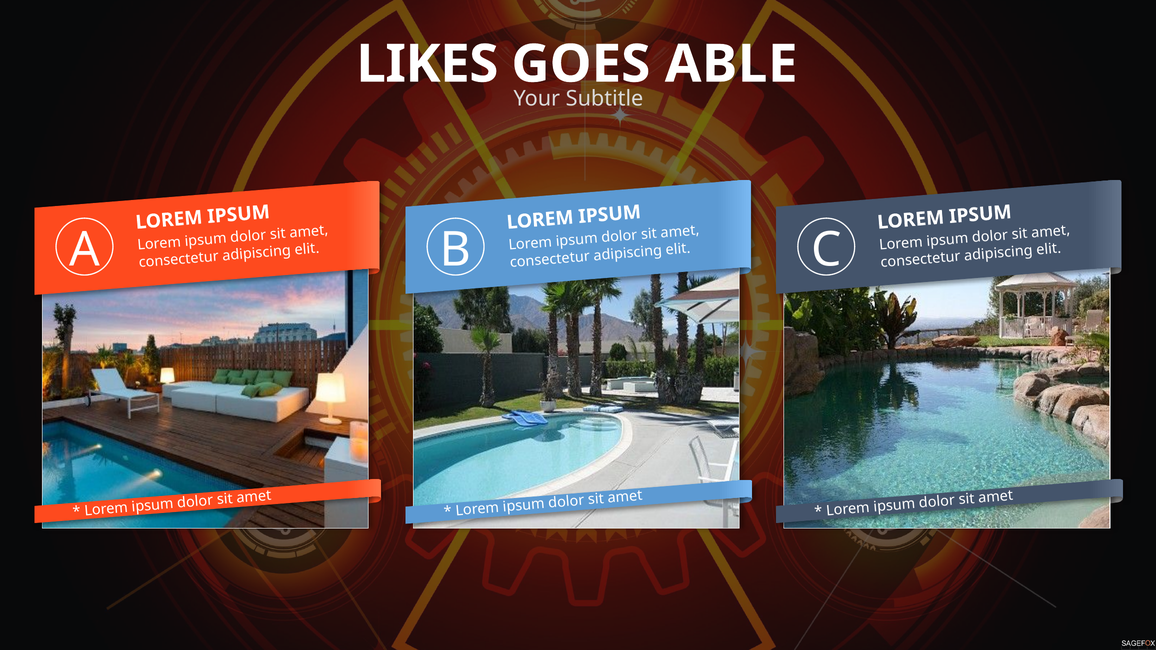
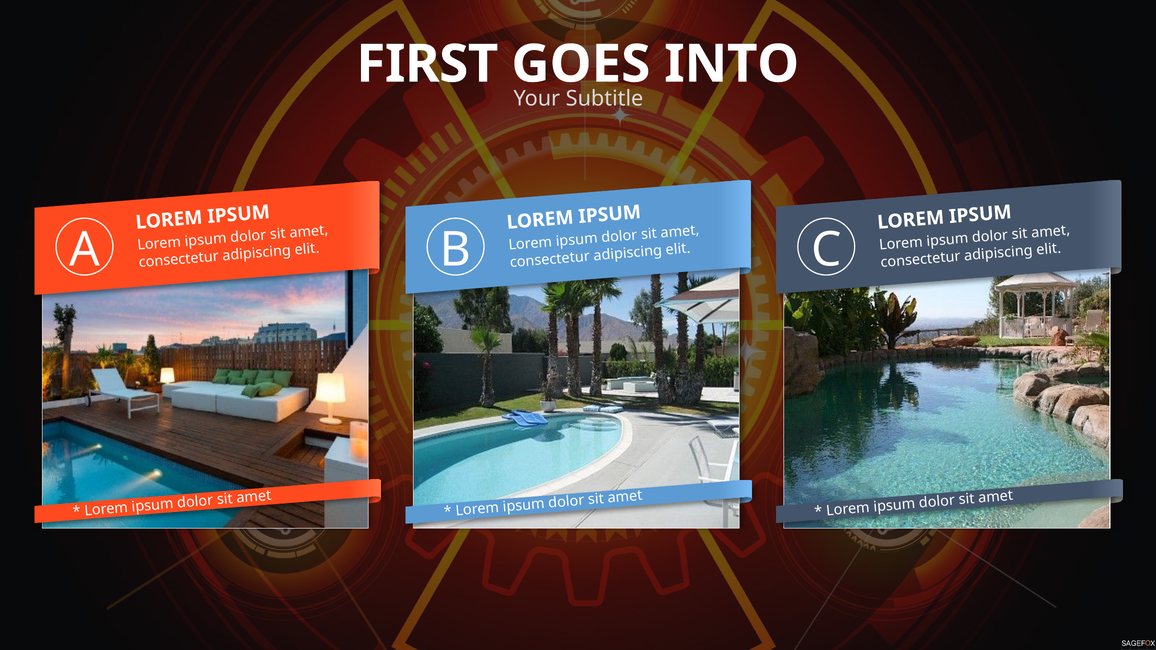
LIKES: LIKES -> FIRST
ABLE: ABLE -> INTO
